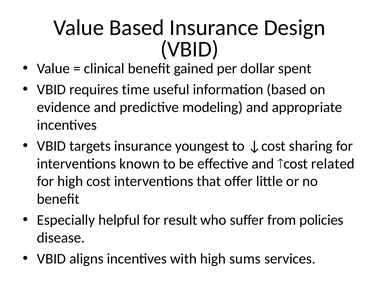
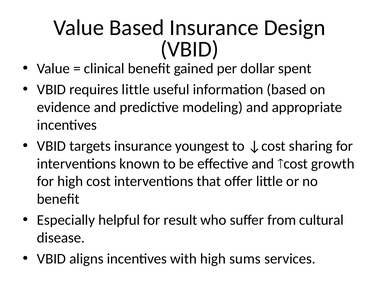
requires time: time -> little
related: related -> growth
policies: policies -> cultural
